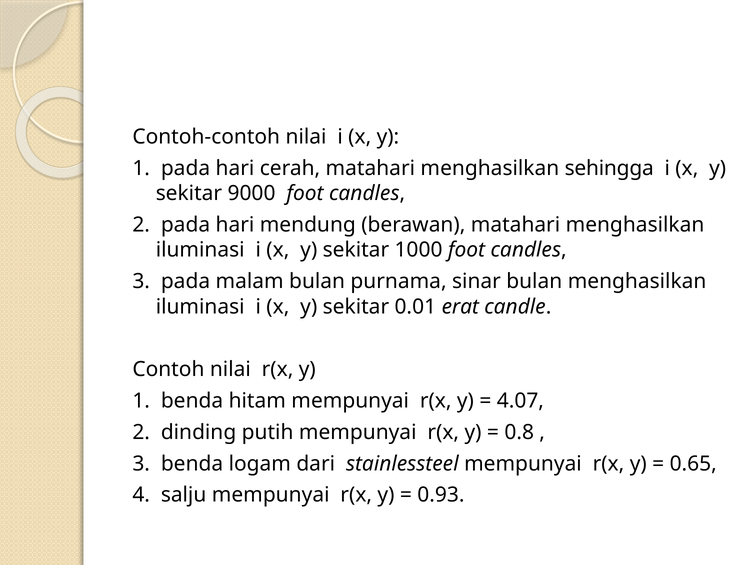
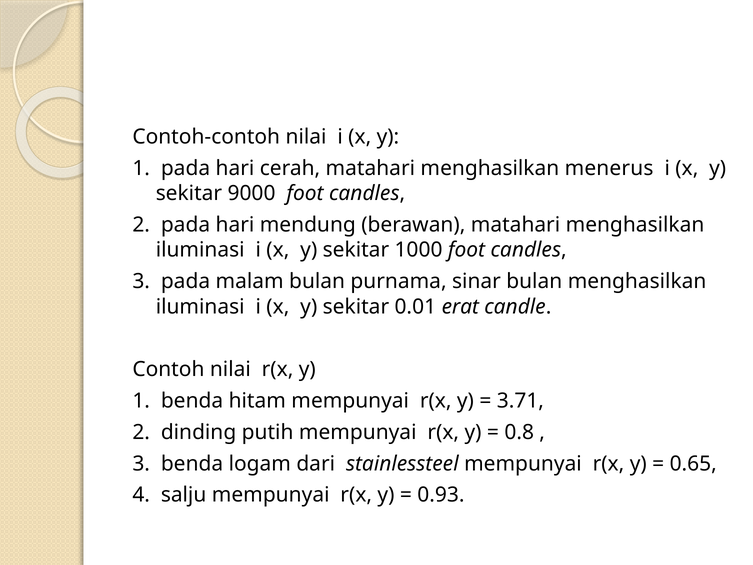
sehingga: sehingga -> menerus
4.07: 4.07 -> 3.71
